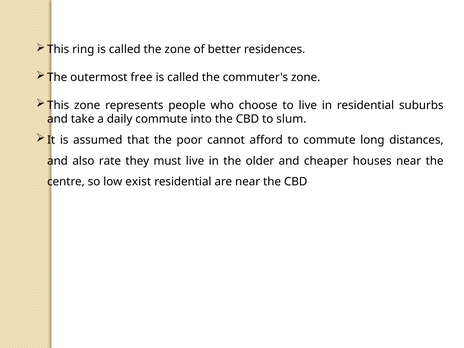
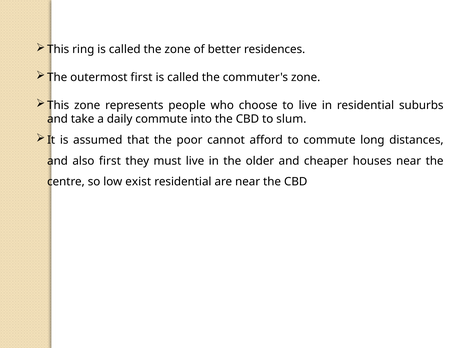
outermost free: free -> first
also rate: rate -> first
